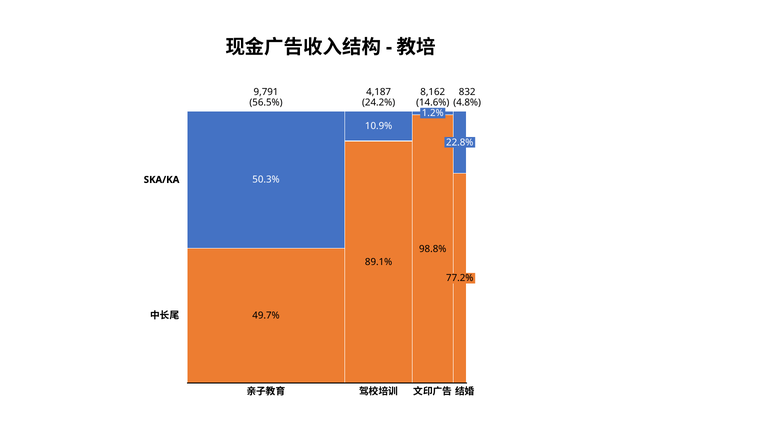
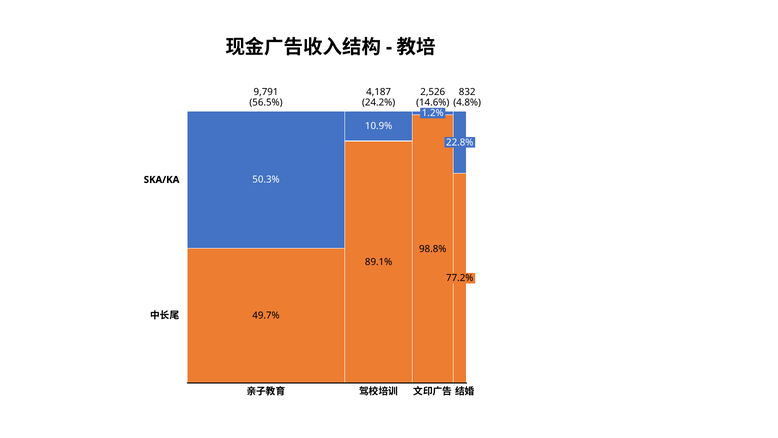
8,162: 8,162 -> 2,526
